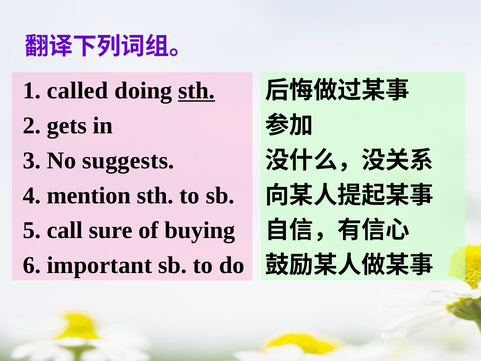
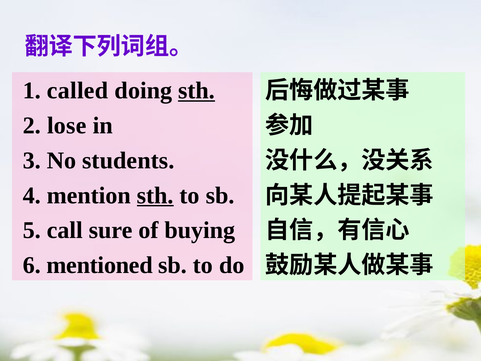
gets: gets -> lose
suggests: suggests -> students
sth at (155, 195) underline: none -> present
important: important -> mentioned
